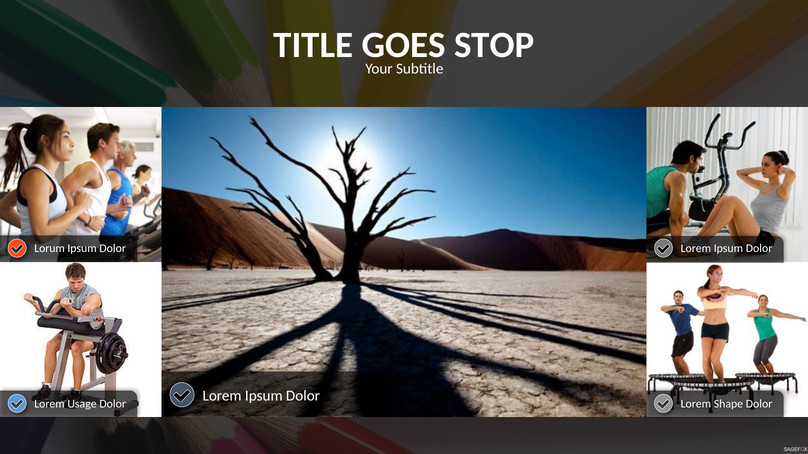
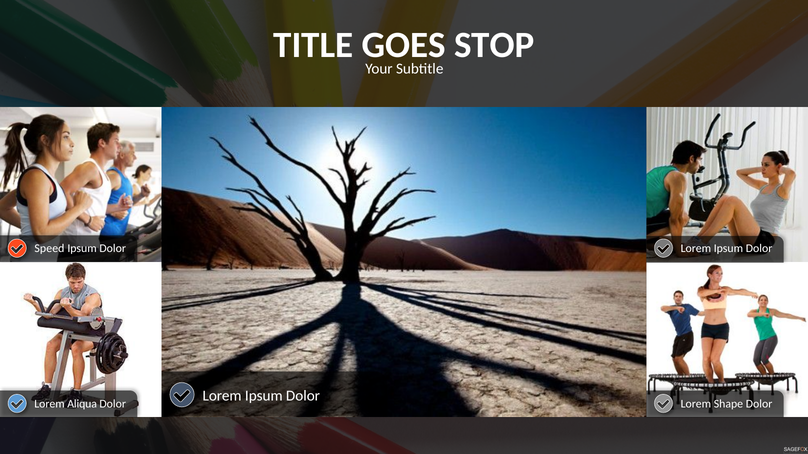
Lorum: Lorum -> Speed
Usage: Usage -> Aliqua
